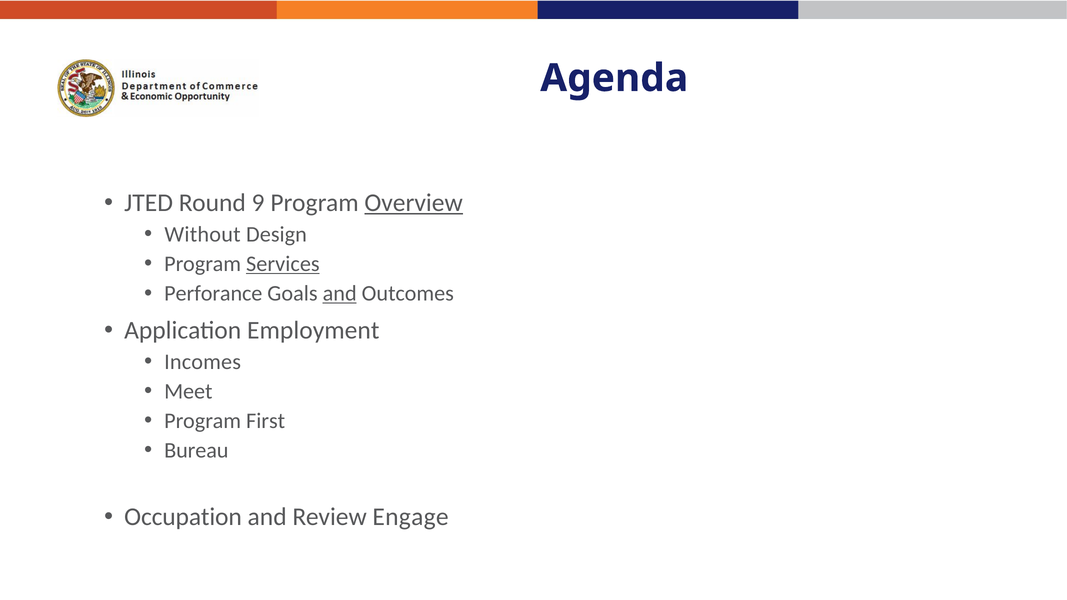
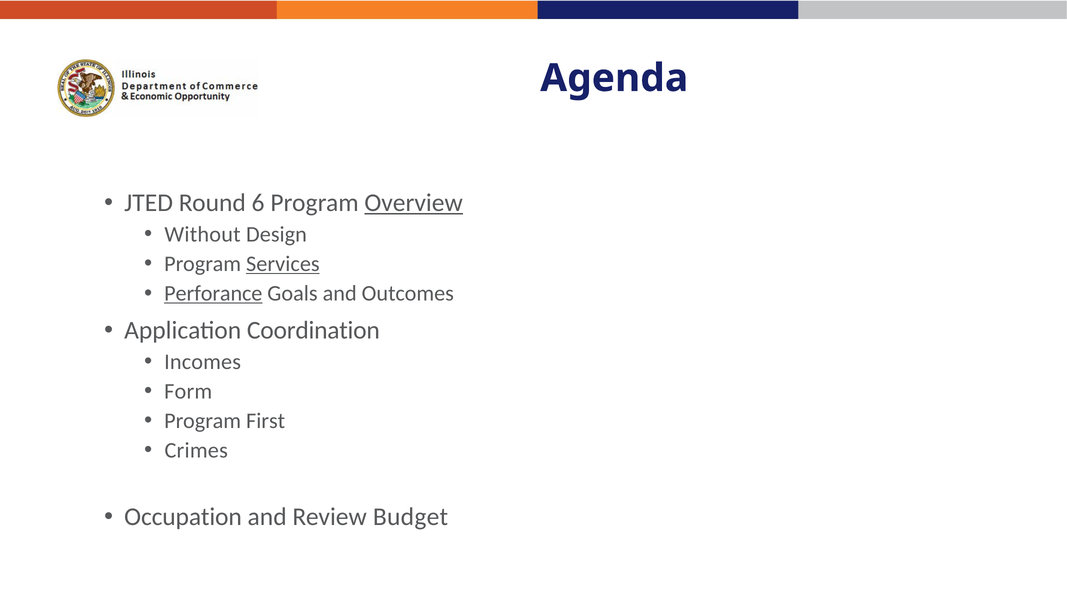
9: 9 -> 6
Perforance underline: none -> present
and at (340, 294) underline: present -> none
Employment: Employment -> Coordination
Meet: Meet -> Form
Bureau: Bureau -> Crimes
Engage: Engage -> Budget
